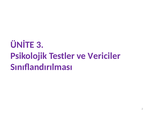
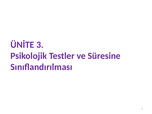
Vericiler: Vericiler -> Süresine
